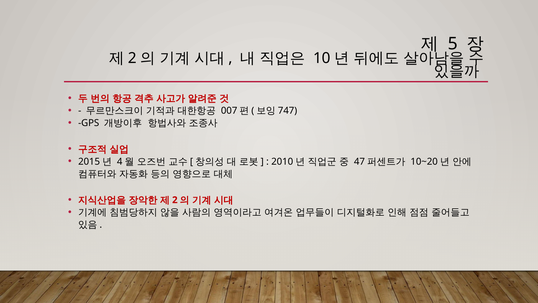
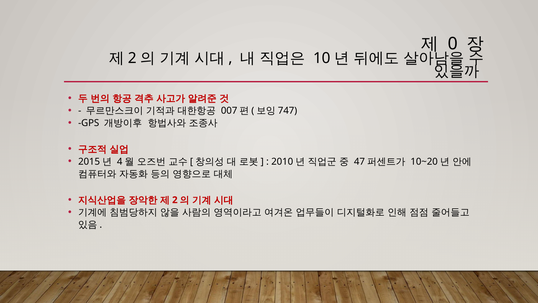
5: 5 -> 0
